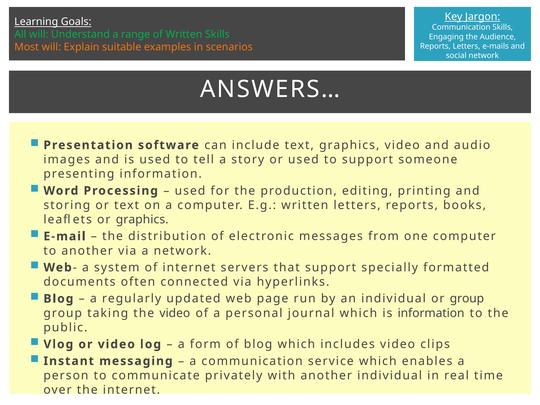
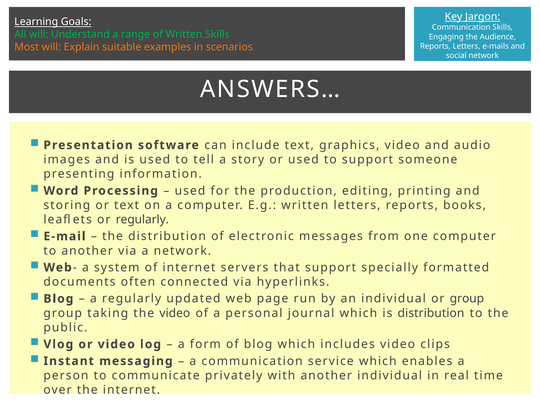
or graphics: graphics -> regularly
is information: information -> distribution
